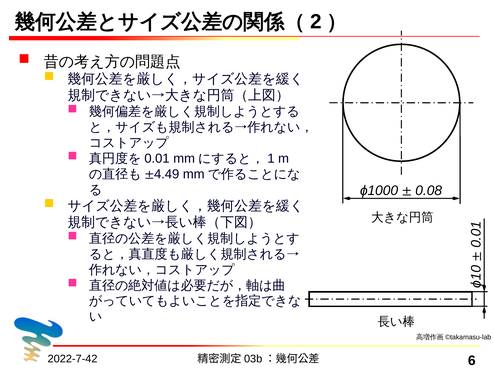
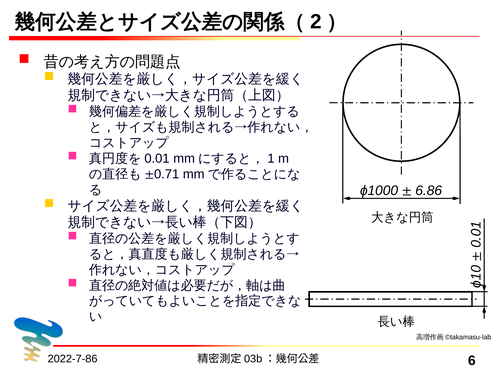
4.49: 4.49 -> 0.71
0.08: 0.08 -> 6.86
2022-7-42: 2022-7-42 -> 2022-7-86
